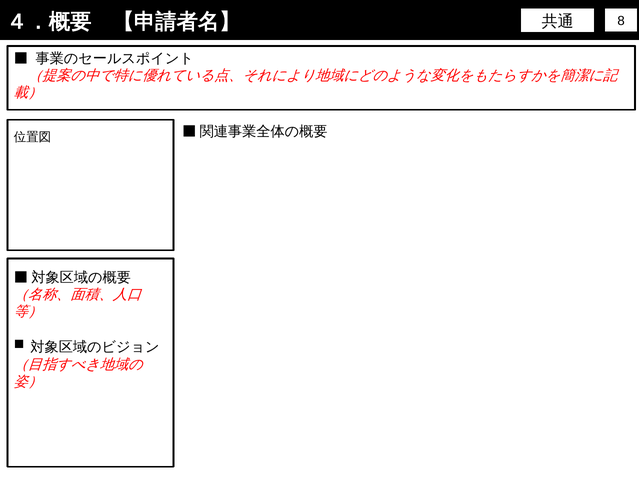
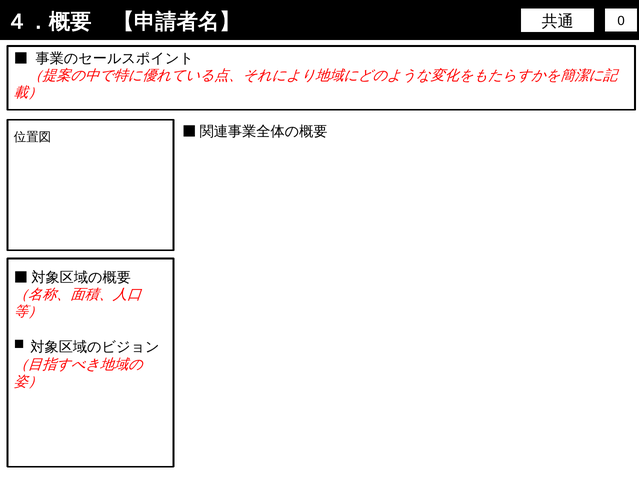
8: 8 -> 0
